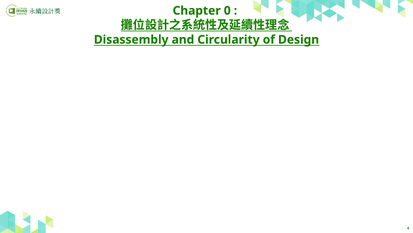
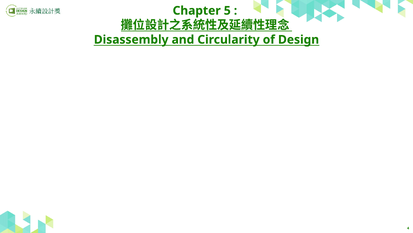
0: 0 -> 5
